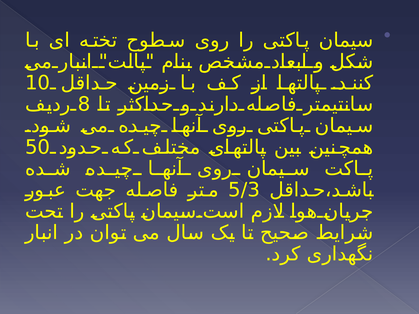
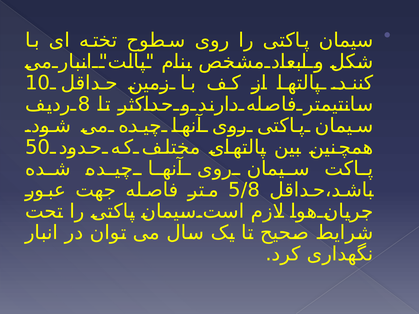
5/3: 5/3 -> 5/8
